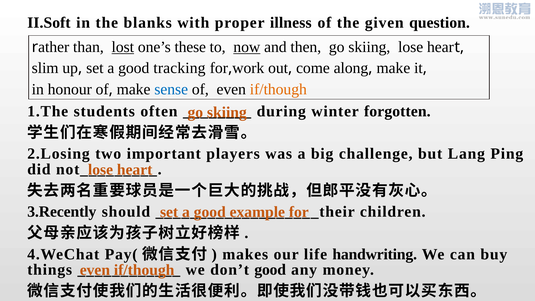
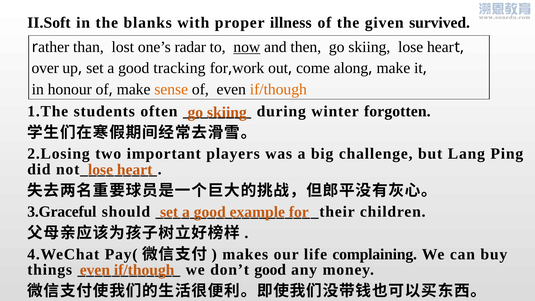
question: question -> survived
lost underline: present -> none
these: these -> radar
slim: slim -> over
sense colour: blue -> orange
3.Recently: 3.Recently -> 3.Graceful
handwriting: handwriting -> complaining
